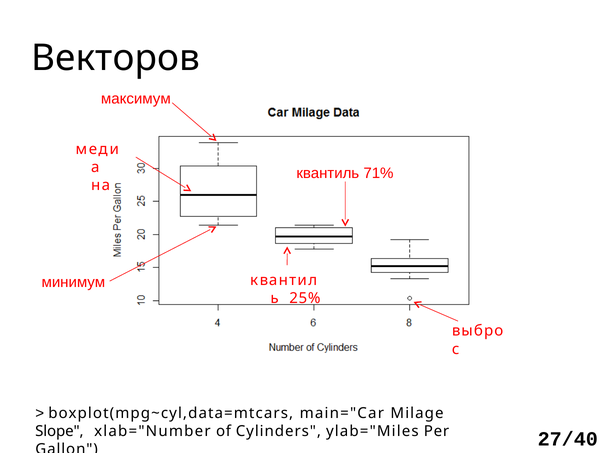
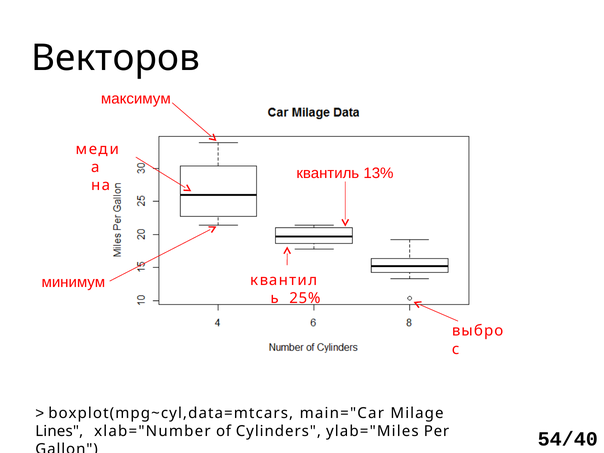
71%: 71% -> 13%
Slope: Slope -> Lines
27/40: 27/40 -> 54/40
